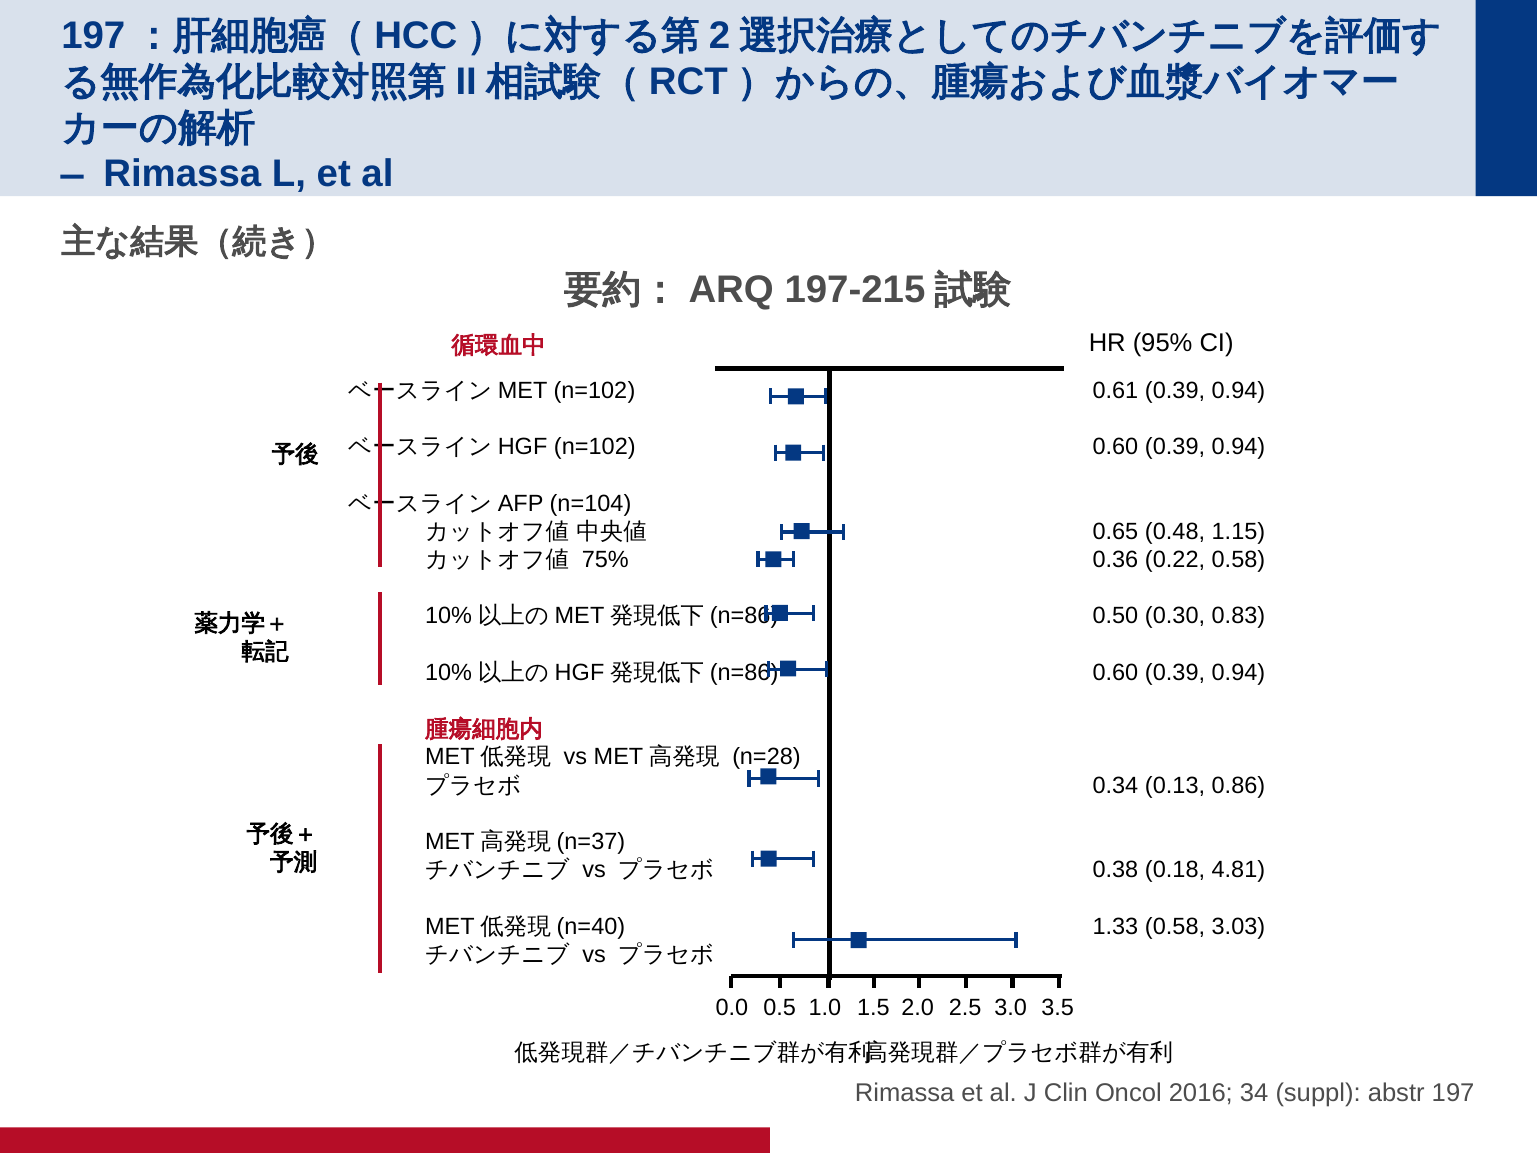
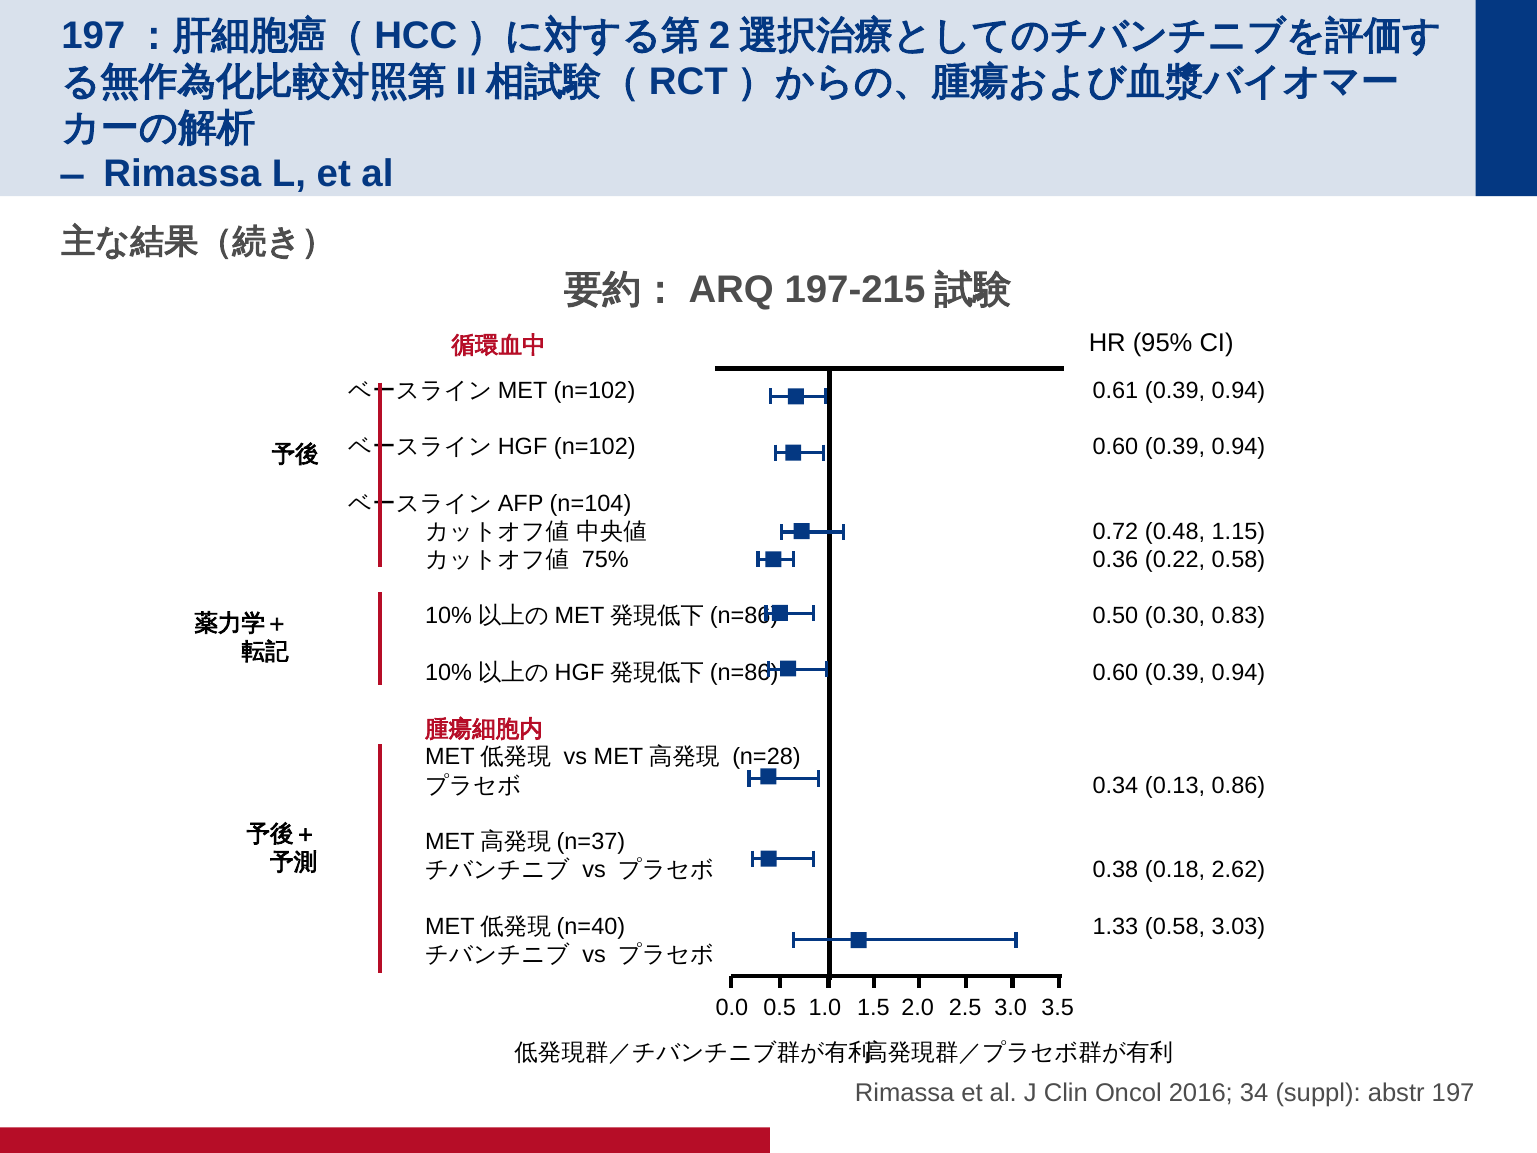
0.65: 0.65 -> 0.72
4.81: 4.81 -> 2.62
